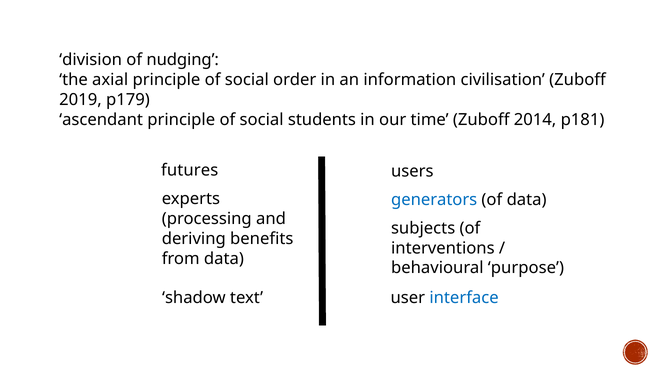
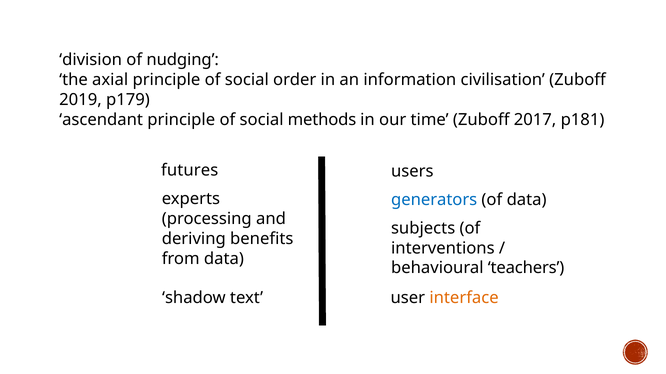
students: students -> methods
2014: 2014 -> 2017
purpose: purpose -> teachers
interface colour: blue -> orange
